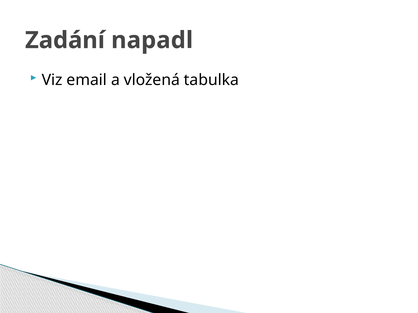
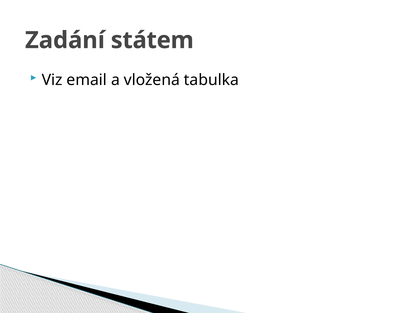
napadl: napadl -> státem
